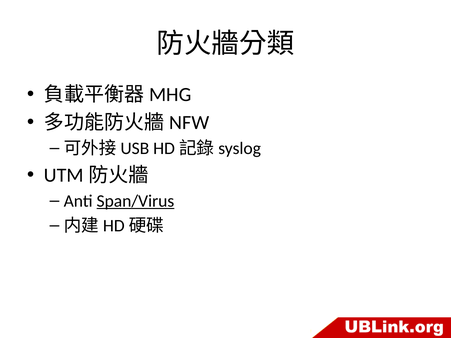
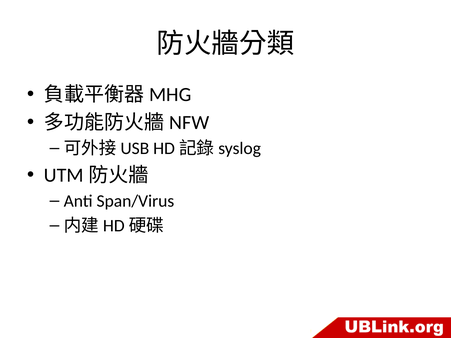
Span/Virus underline: present -> none
